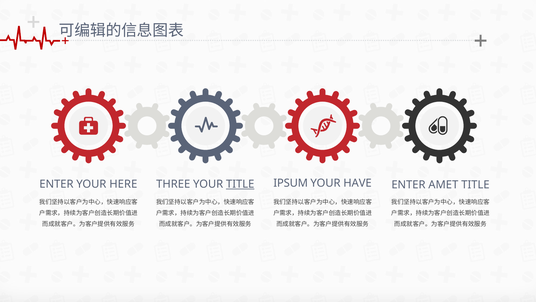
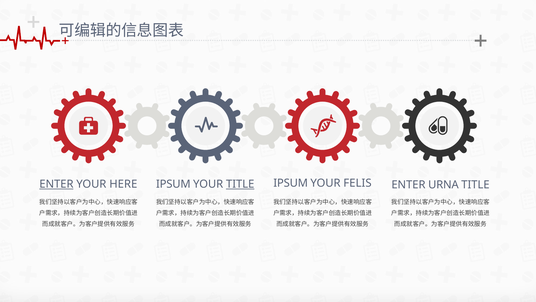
HAVE: HAVE -> FELIS
ENTER at (56, 184) underline: none -> present
THREE at (173, 184): THREE -> IPSUM
AMET: AMET -> URNA
